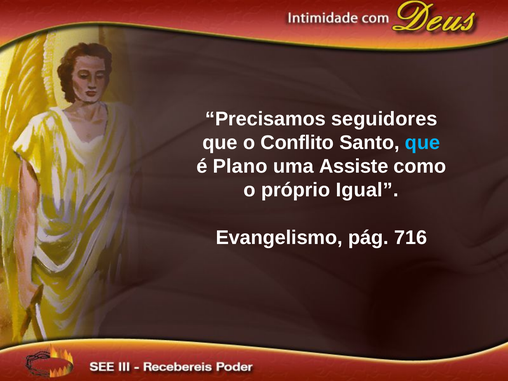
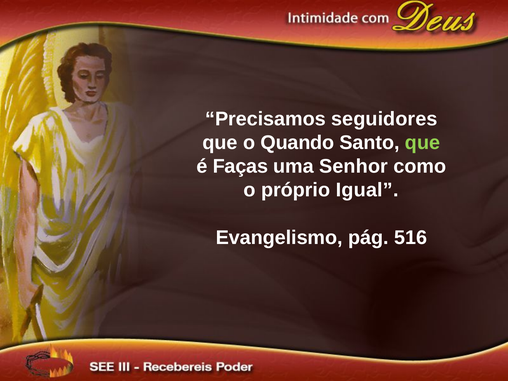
Conflito: Conflito -> Quando
que at (423, 143) colour: light blue -> light green
Plano: Plano -> Faças
Assiste: Assiste -> Senhor
716: 716 -> 516
